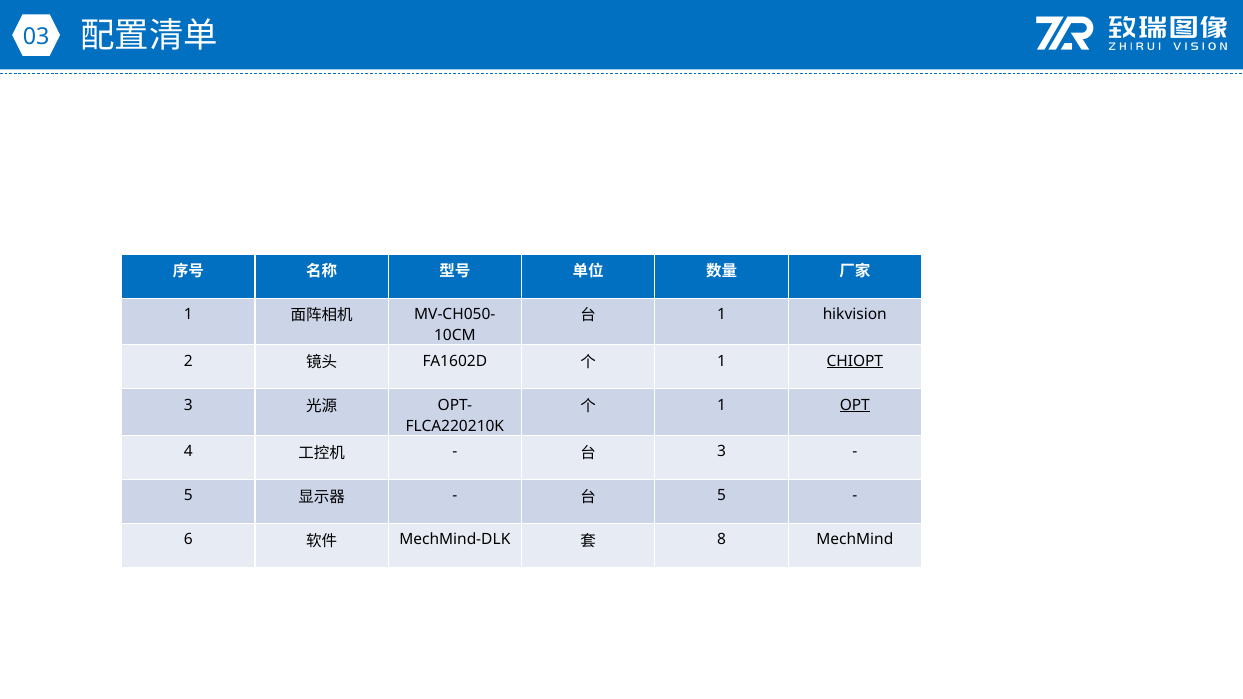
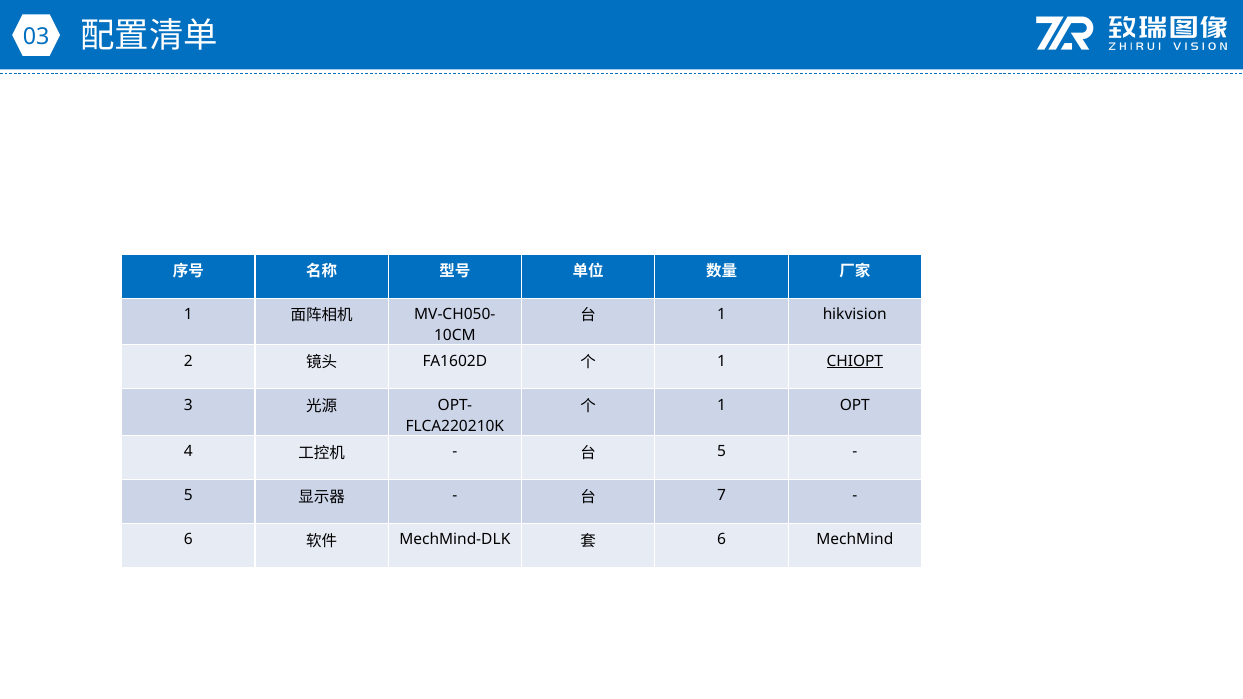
OPT underline: present -> none
3 at (722, 452): 3 -> 5
5 at (722, 496): 5 -> 7
8 at (722, 540): 8 -> 6
